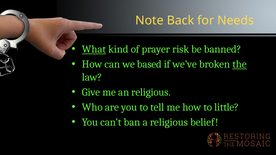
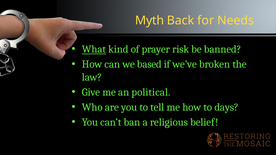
Note: Note -> Myth
the underline: present -> none
an religious: religious -> political
little: little -> days
